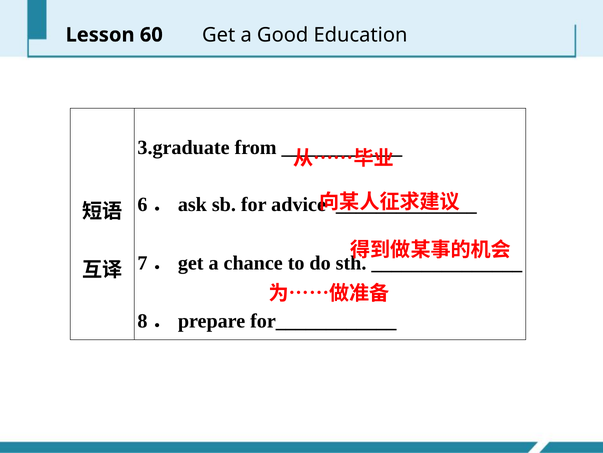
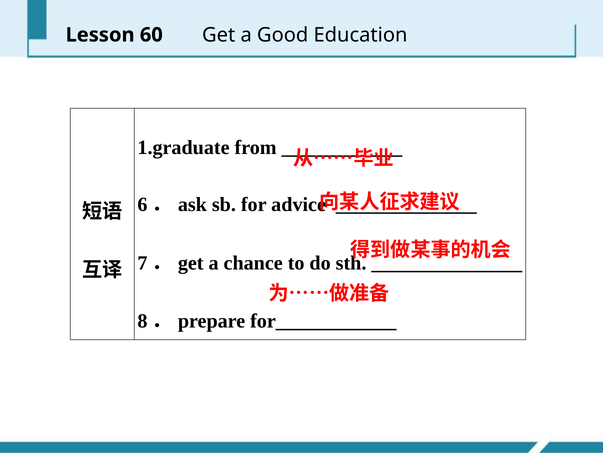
3.graduate: 3.graduate -> 1.graduate
